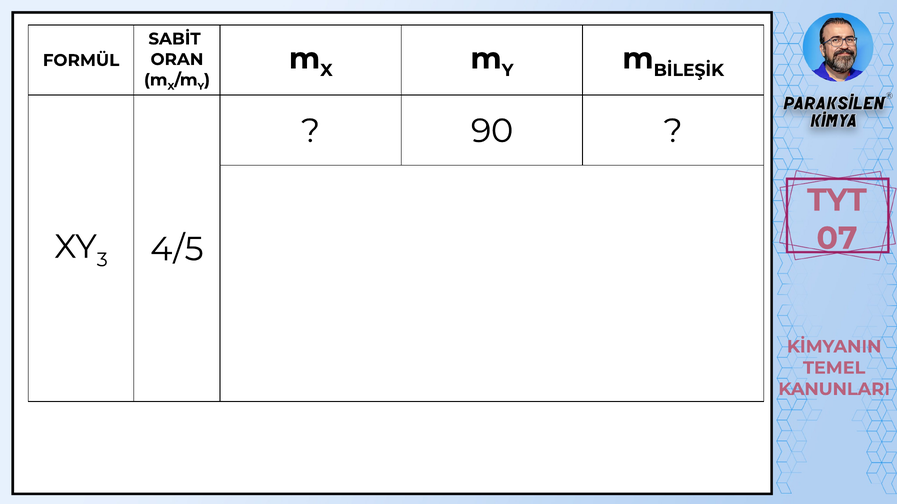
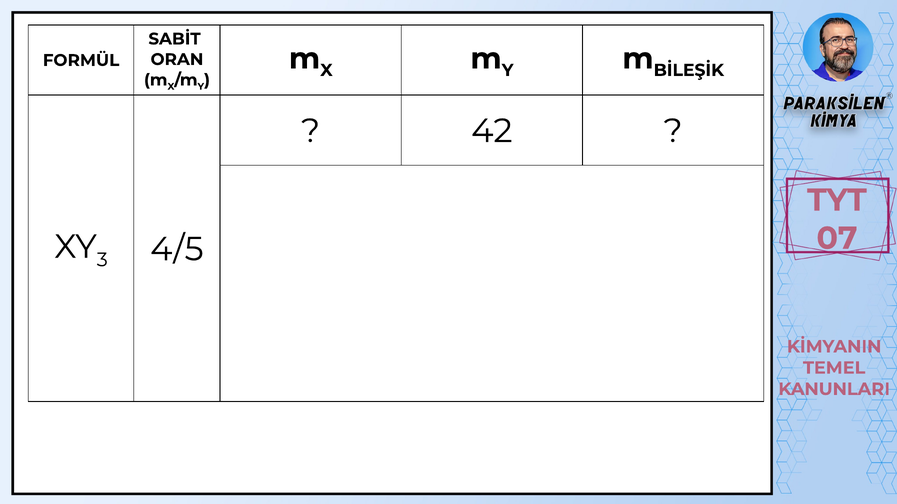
90: 90 -> 42
